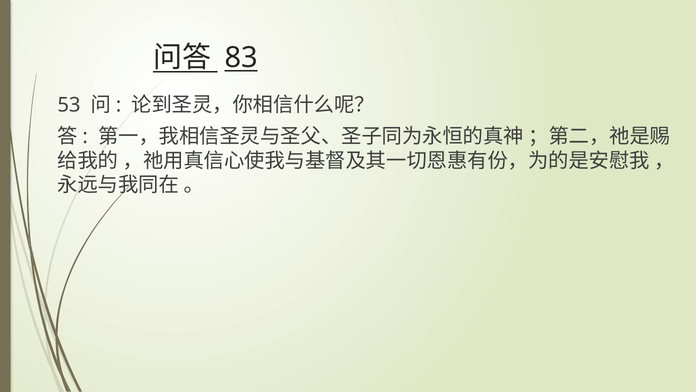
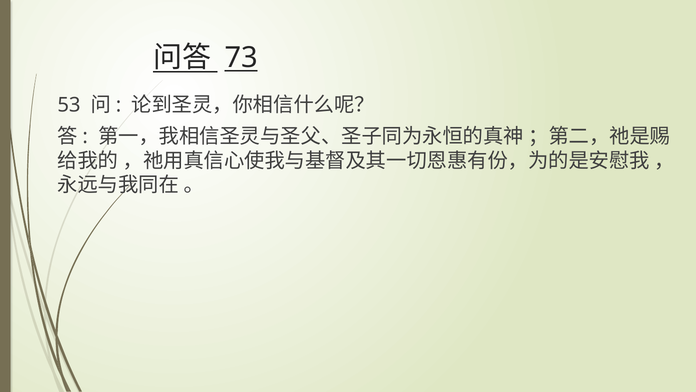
83: 83 -> 73
